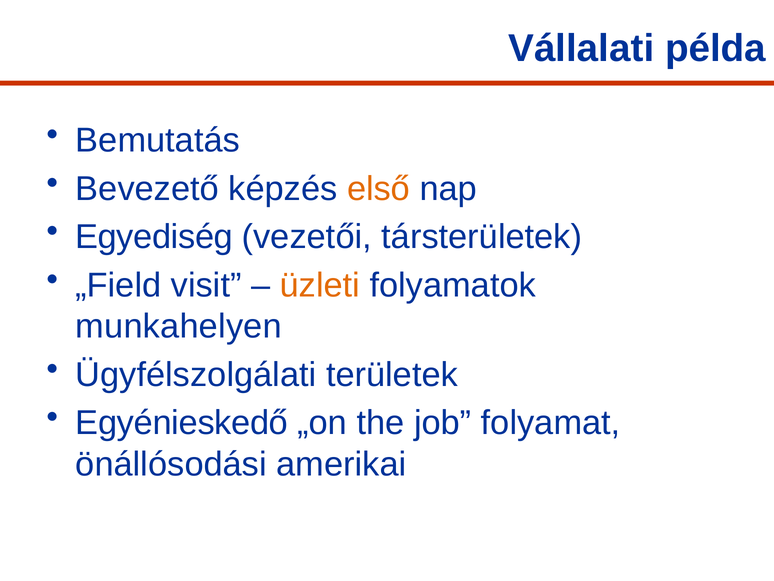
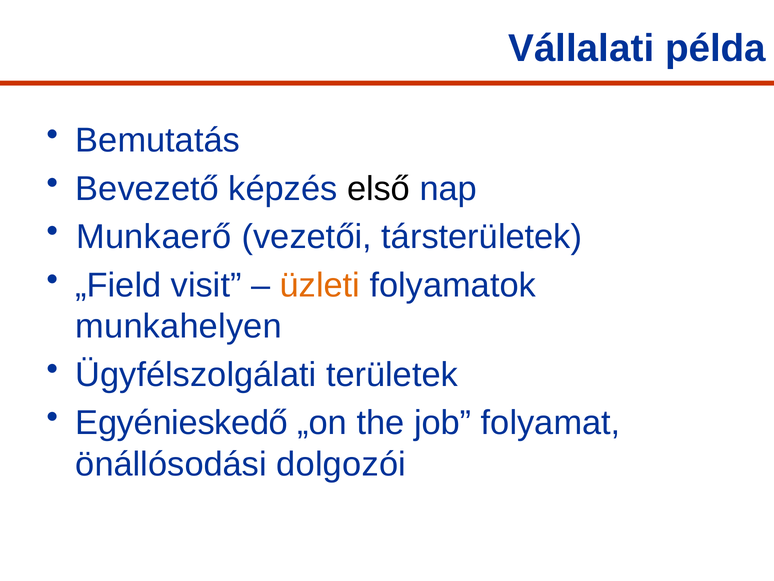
első colour: orange -> black
Egyediség: Egyediség -> Munkaerő
amerikai: amerikai -> dolgozói
